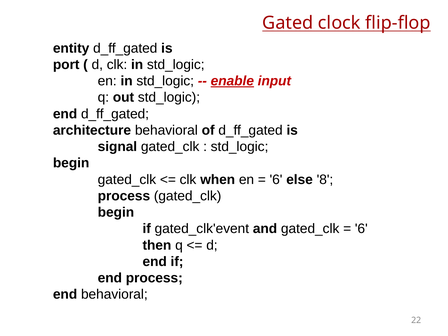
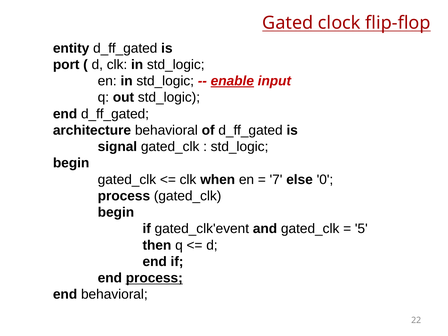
6 at (276, 180): 6 -> 7
8: 8 -> 0
6 at (361, 229): 6 -> 5
process at (154, 278) underline: none -> present
